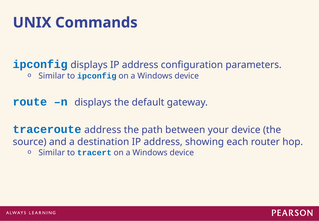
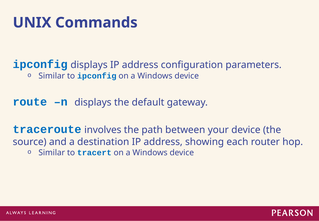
traceroute address: address -> involves
